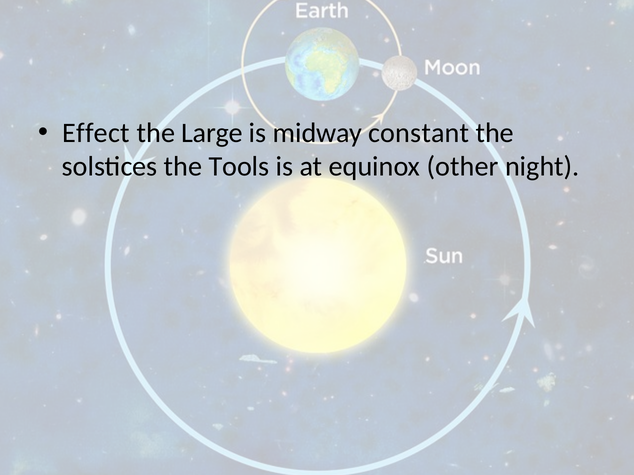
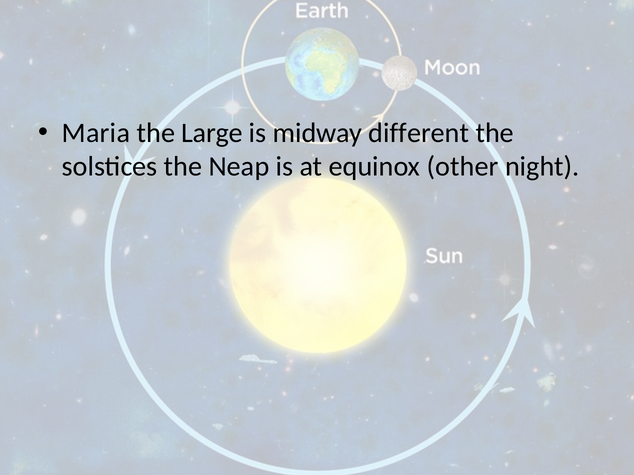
Effect: Effect -> Maria
constant: constant -> different
Tools: Tools -> Neap
